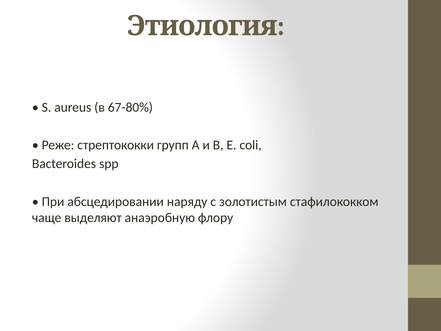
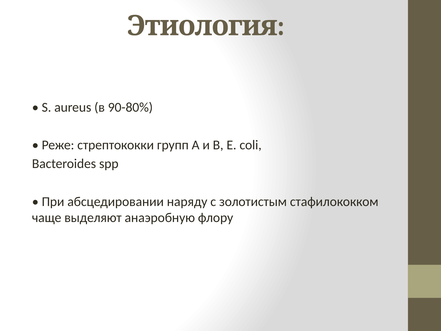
67-80%: 67-80% -> 90-80%
